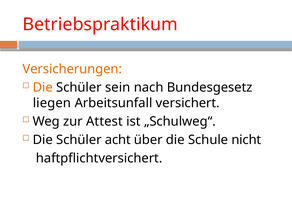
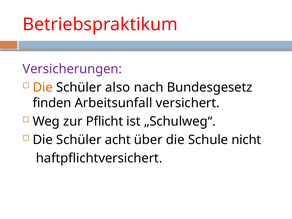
Versicherungen colour: orange -> purple
sein: sein -> also
liegen: liegen -> finden
Attest: Attest -> Pflicht
